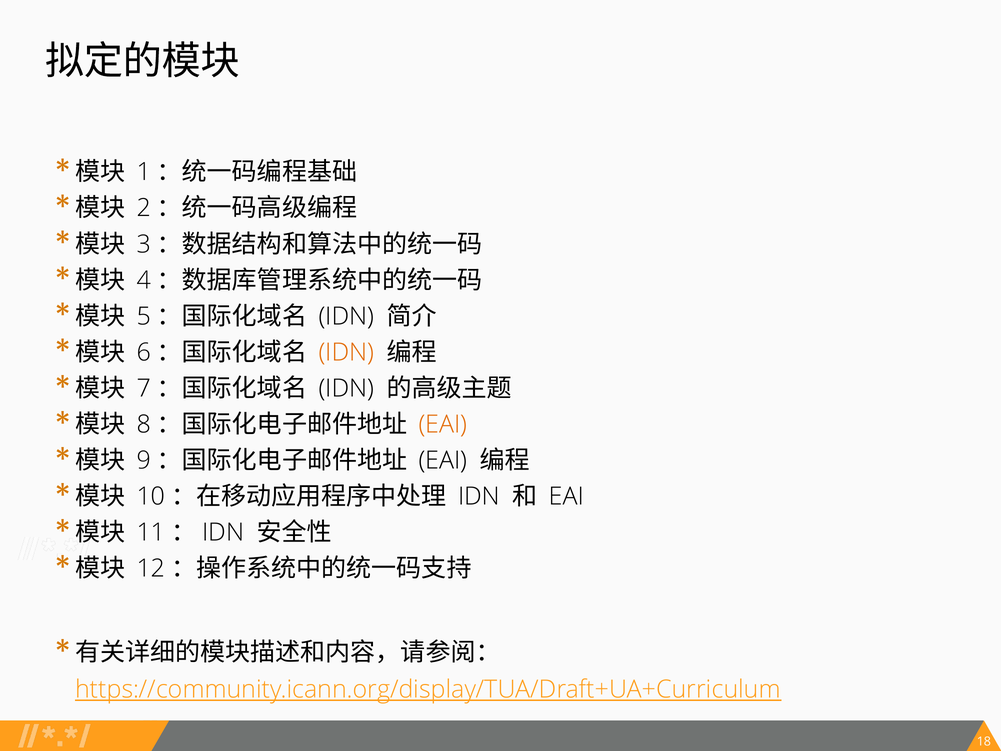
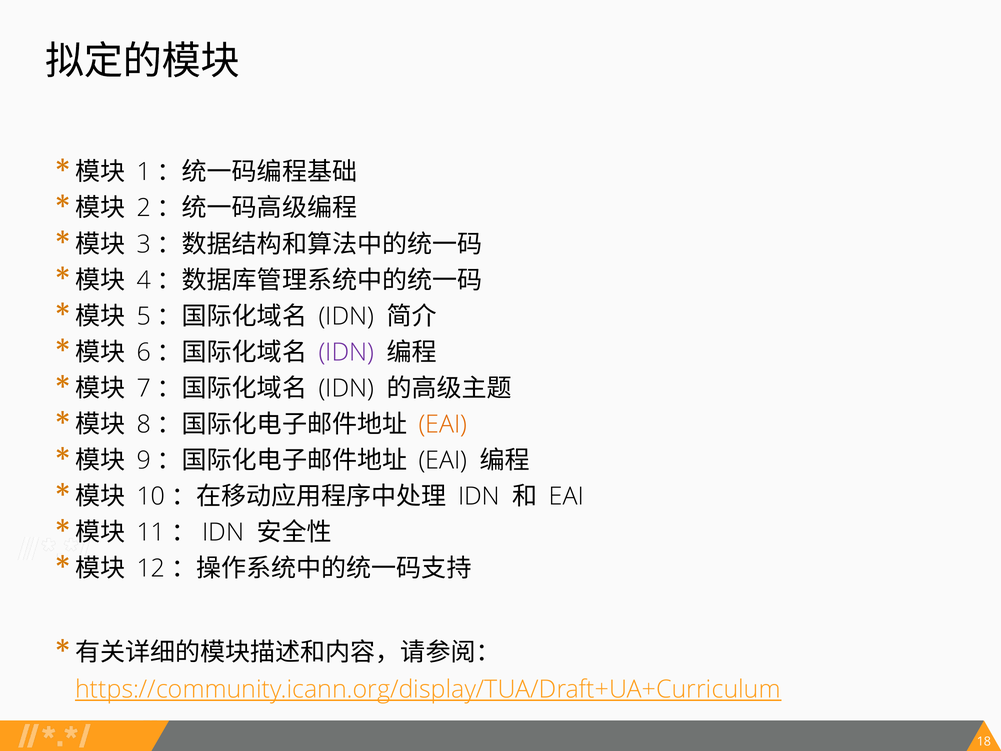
IDN at (346, 352) colour: orange -> purple
